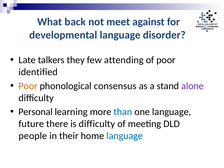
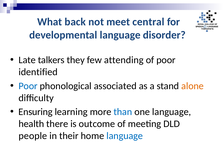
against: against -> central
Poor at (28, 86) colour: orange -> blue
consensus: consensus -> associated
alone colour: purple -> orange
Personal: Personal -> Ensuring
future: future -> health
is difficulty: difficulty -> outcome
